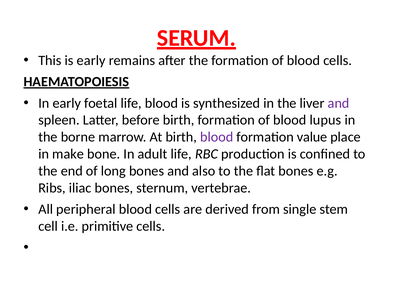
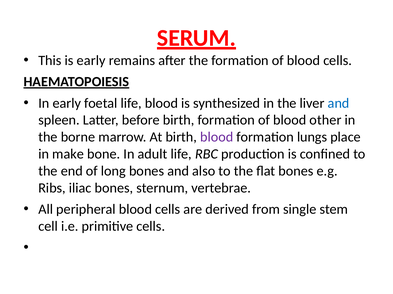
and at (339, 103) colour: purple -> blue
lupus: lupus -> other
value: value -> lungs
